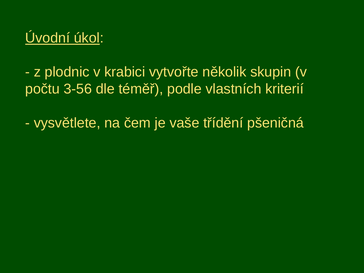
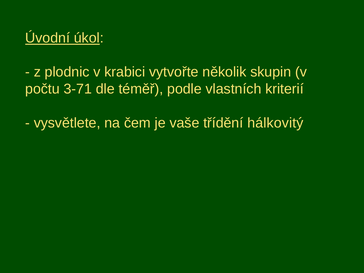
3-56: 3-56 -> 3-71
pšeničná: pšeničná -> hálkovitý
